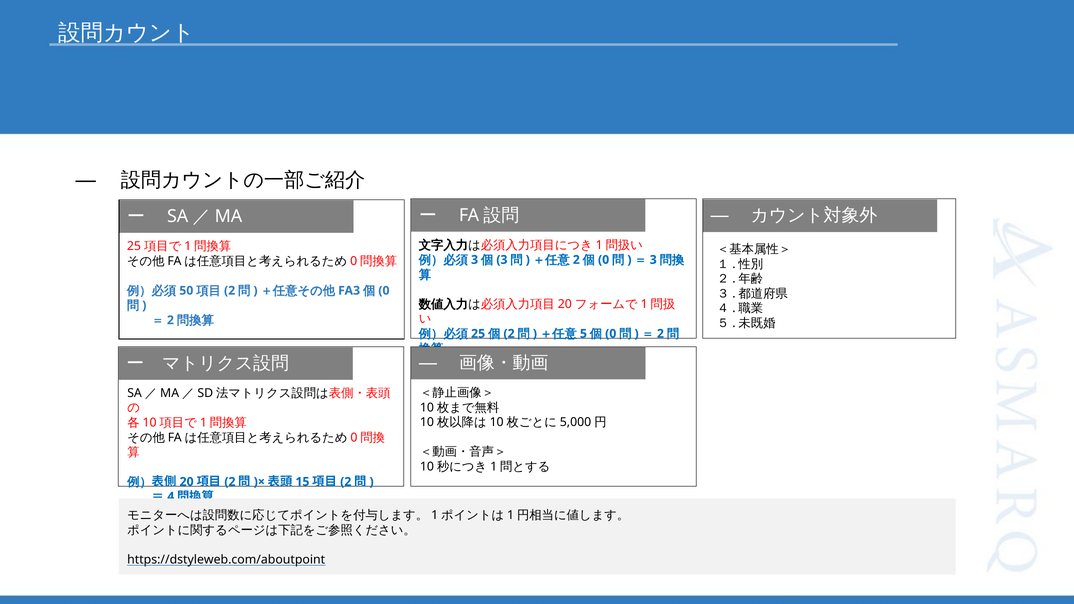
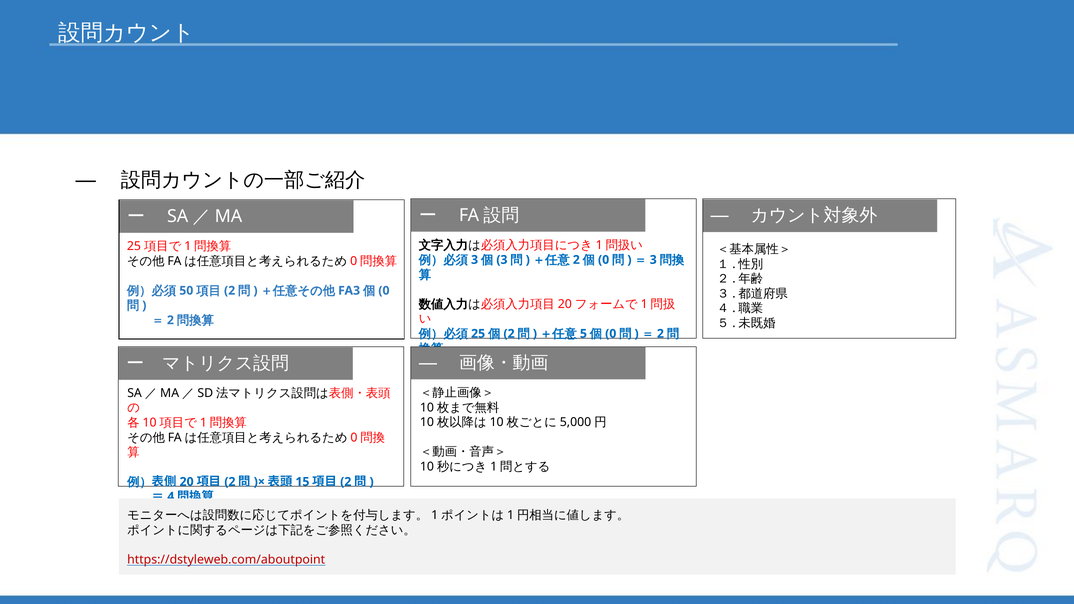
https://dstyleweb.com/aboutpoint colour: black -> red
